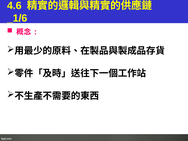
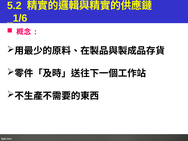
4.6: 4.6 -> 5.2
